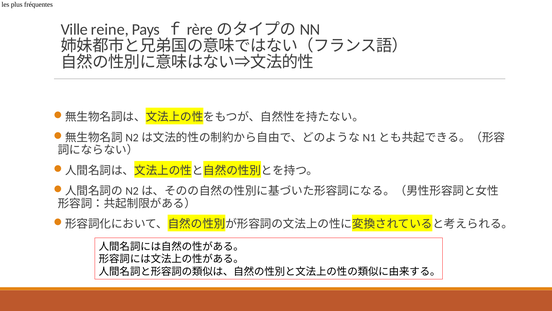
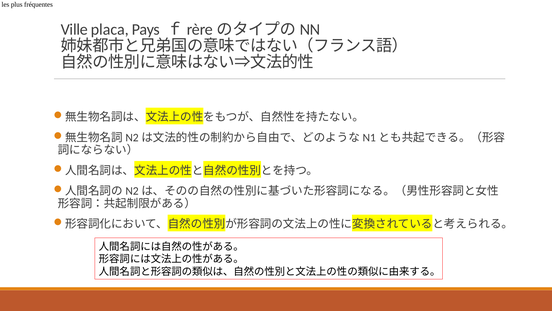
reine: reine -> placa
